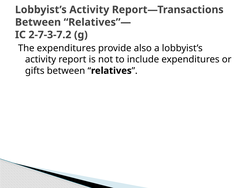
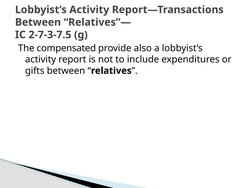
2-7-3-7.2: 2-7-3-7.2 -> 2-7-3-7.5
The expenditures: expenditures -> compensated
